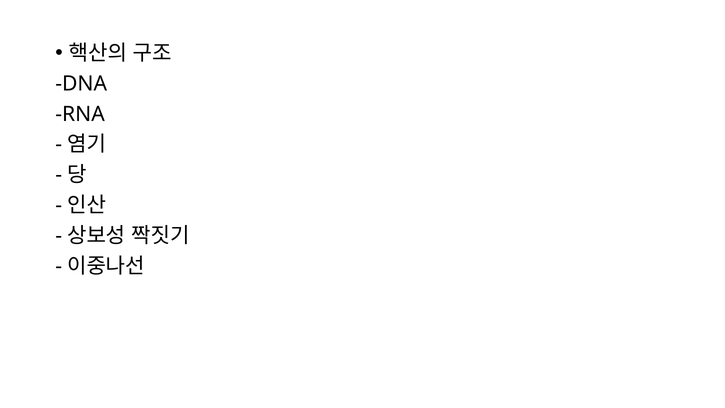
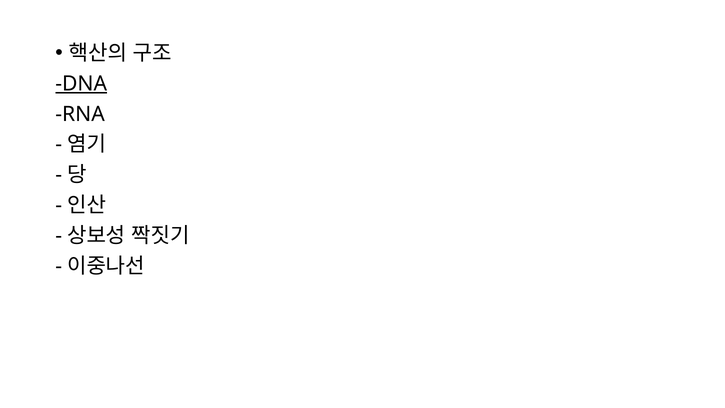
DNA underline: none -> present
